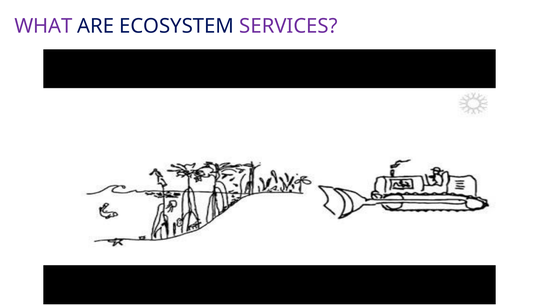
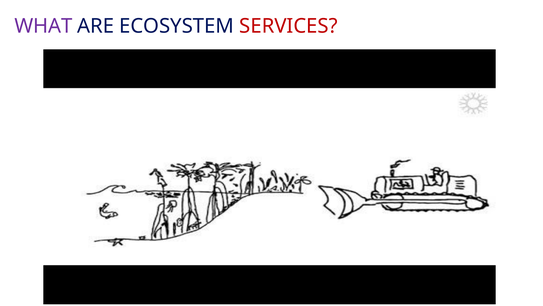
SERVICES colour: purple -> red
